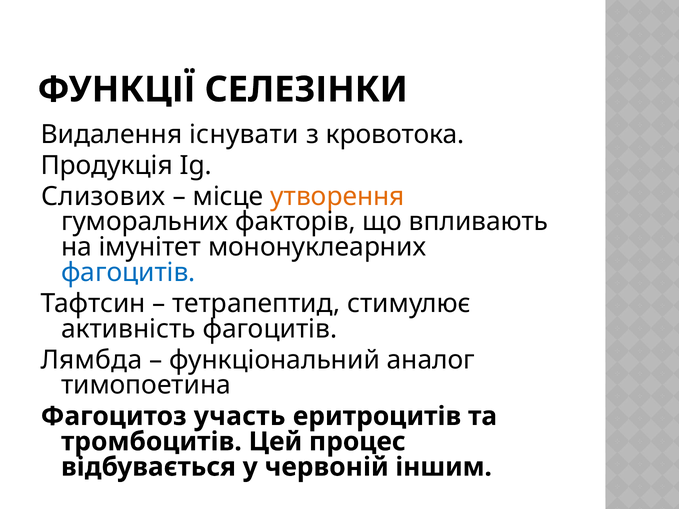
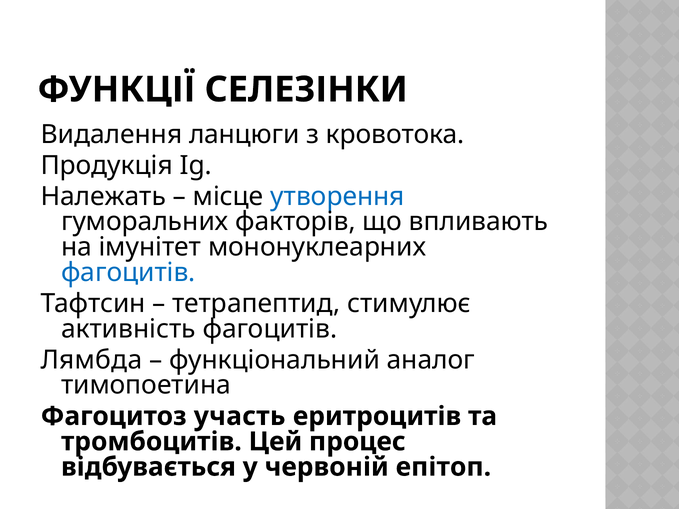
існувати: існувати -> ланцюги
Слизових: Слизових -> Належать
утворення colour: orange -> blue
іншим: іншим -> епітоп
